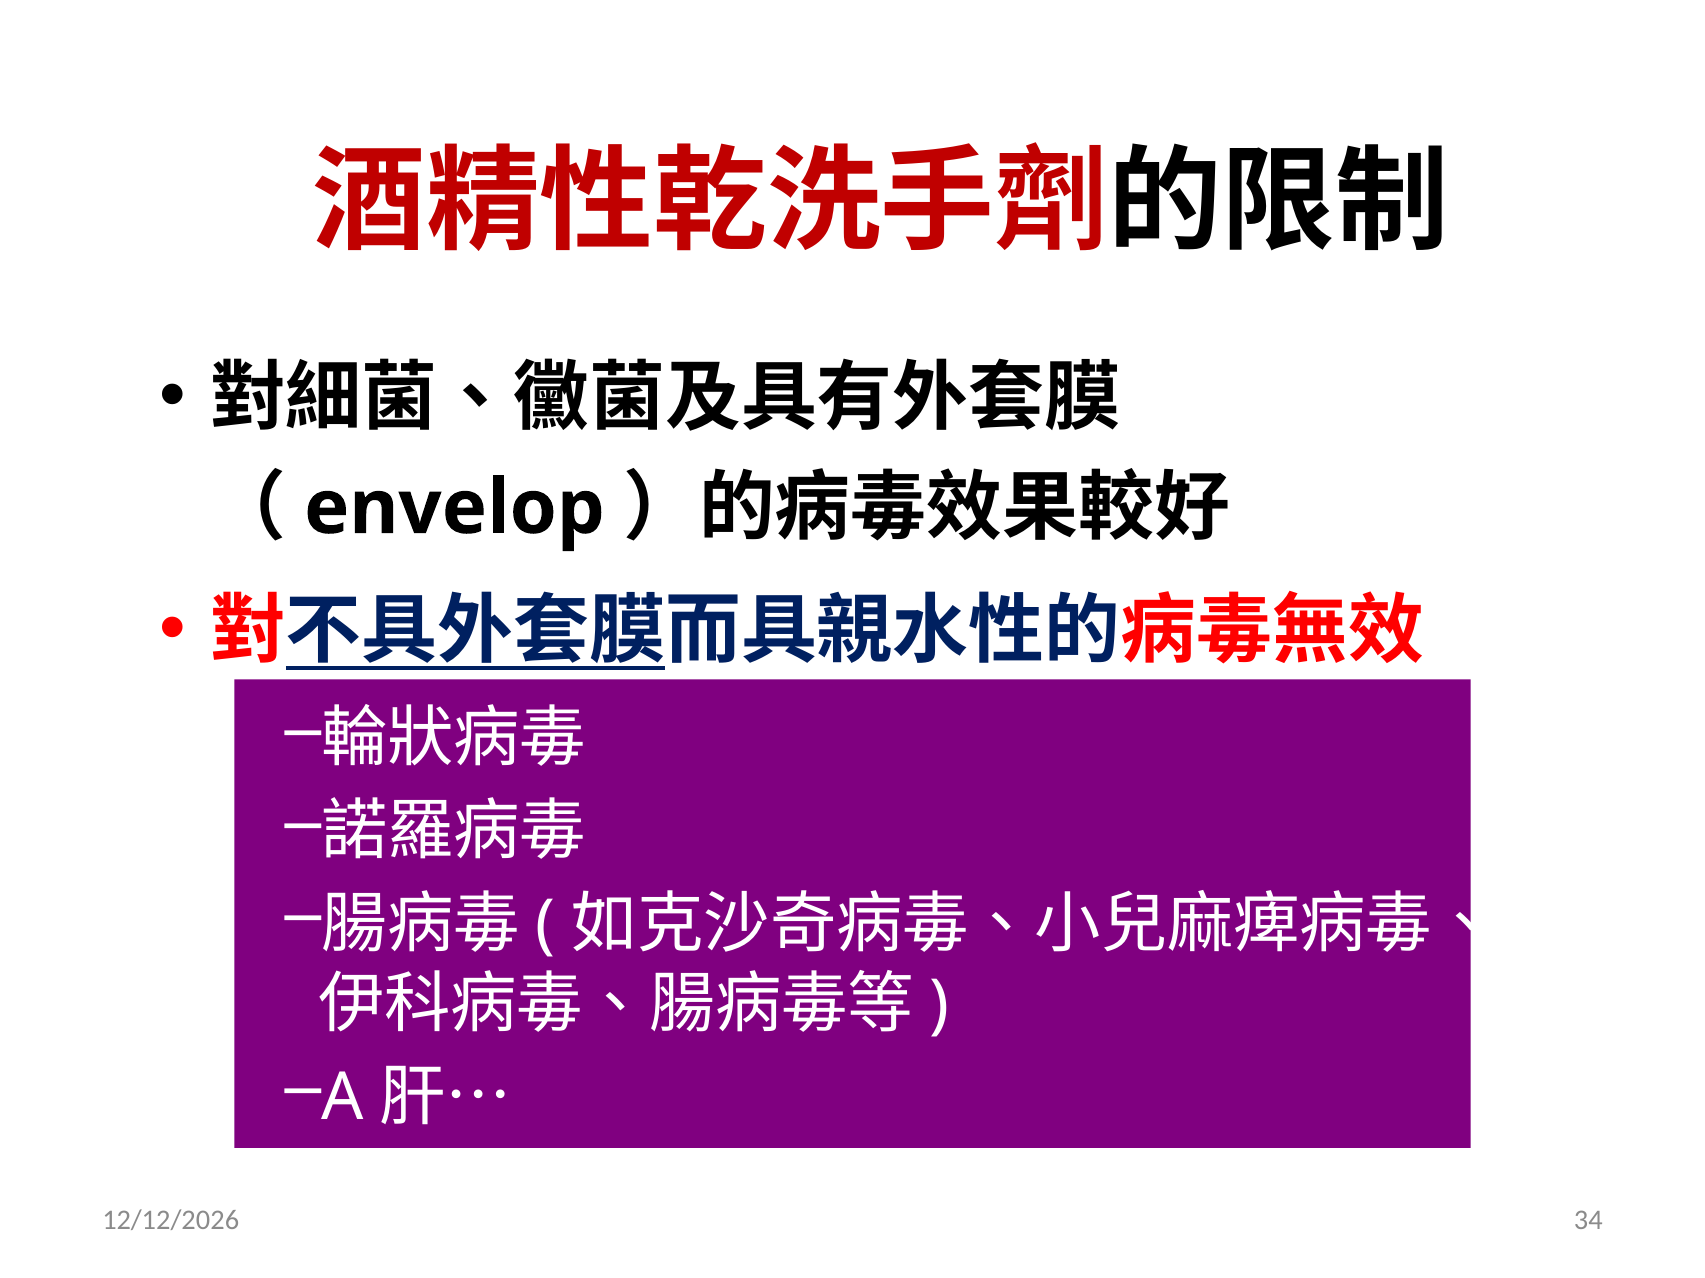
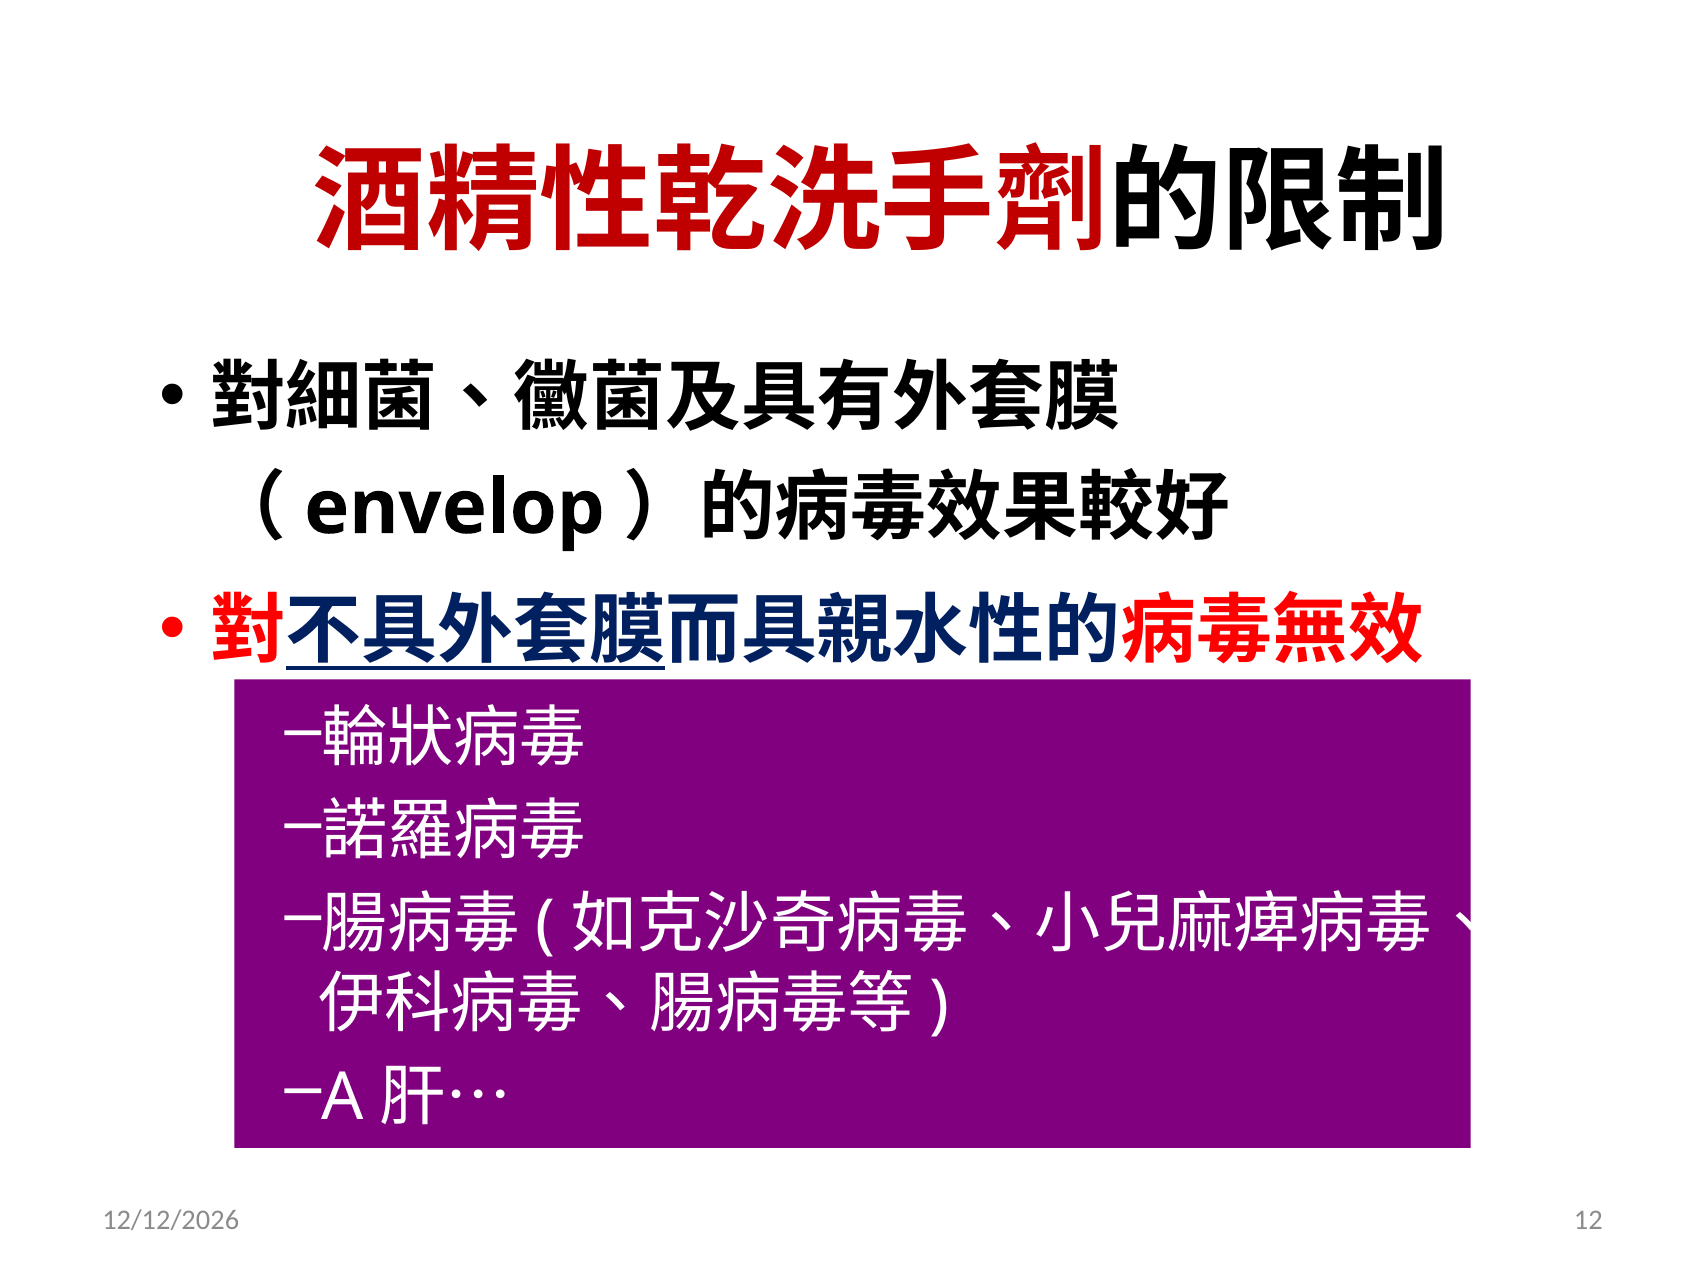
34: 34 -> 12
